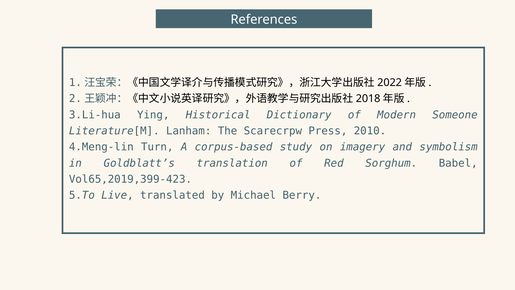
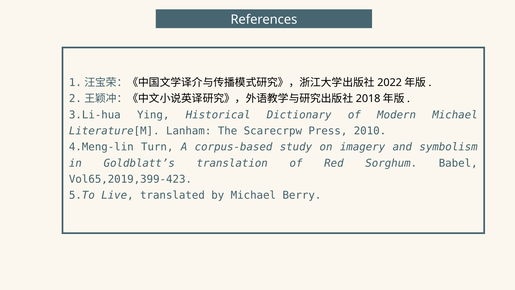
Modern Someone: Someone -> Michael
